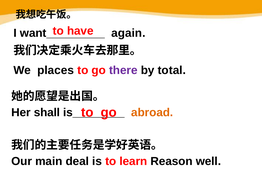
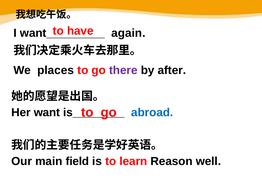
total: total -> after
shall: shall -> want
abroad colour: orange -> blue
deal: deal -> field
